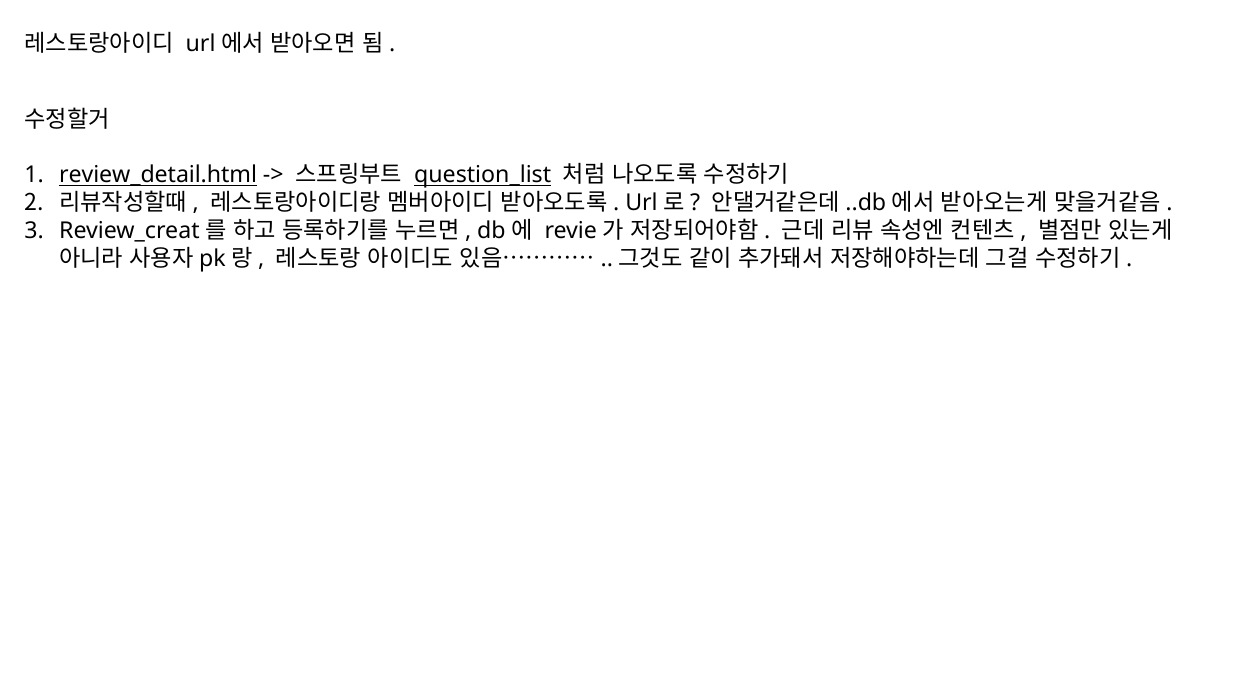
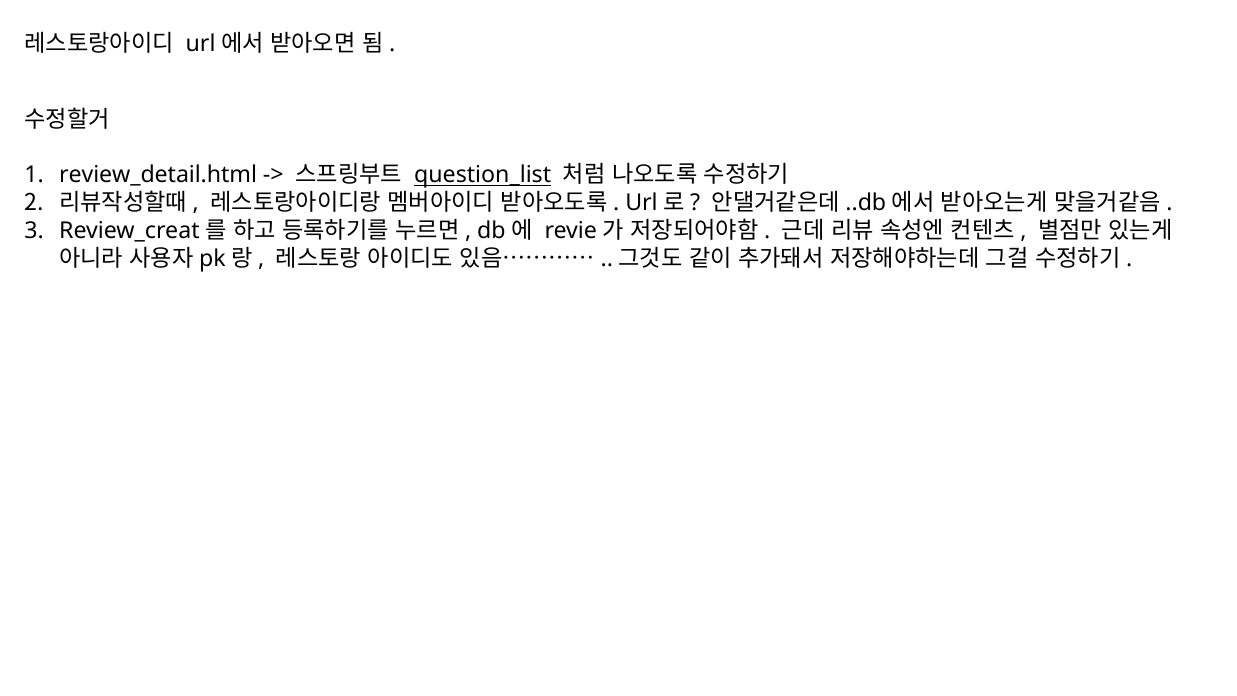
review_detail.html underline: present -> none
